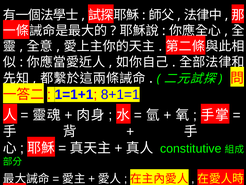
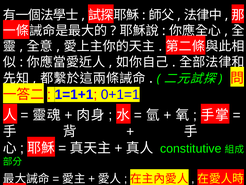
8+1=1: 8+1=1 -> 0+1=1
